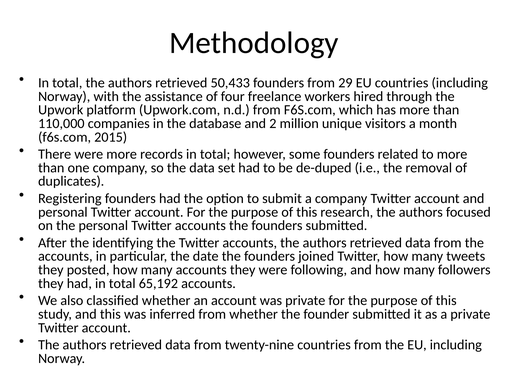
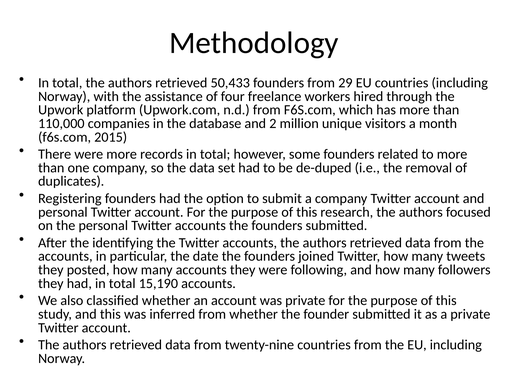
65,192: 65,192 -> 15,190
